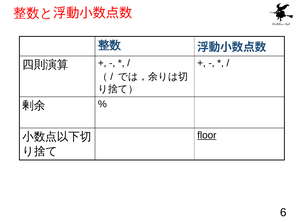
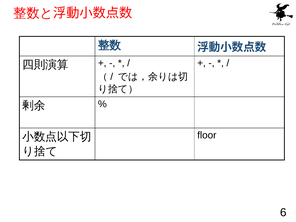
floor underline: present -> none
